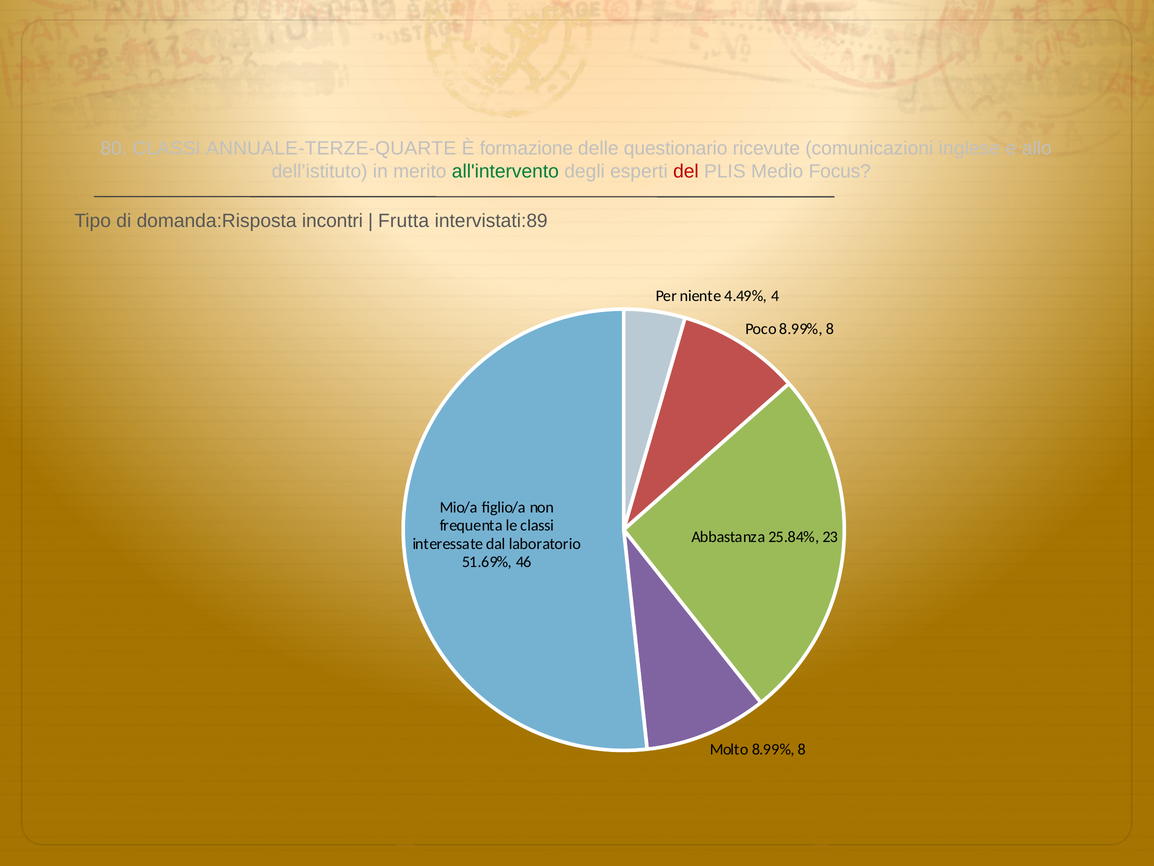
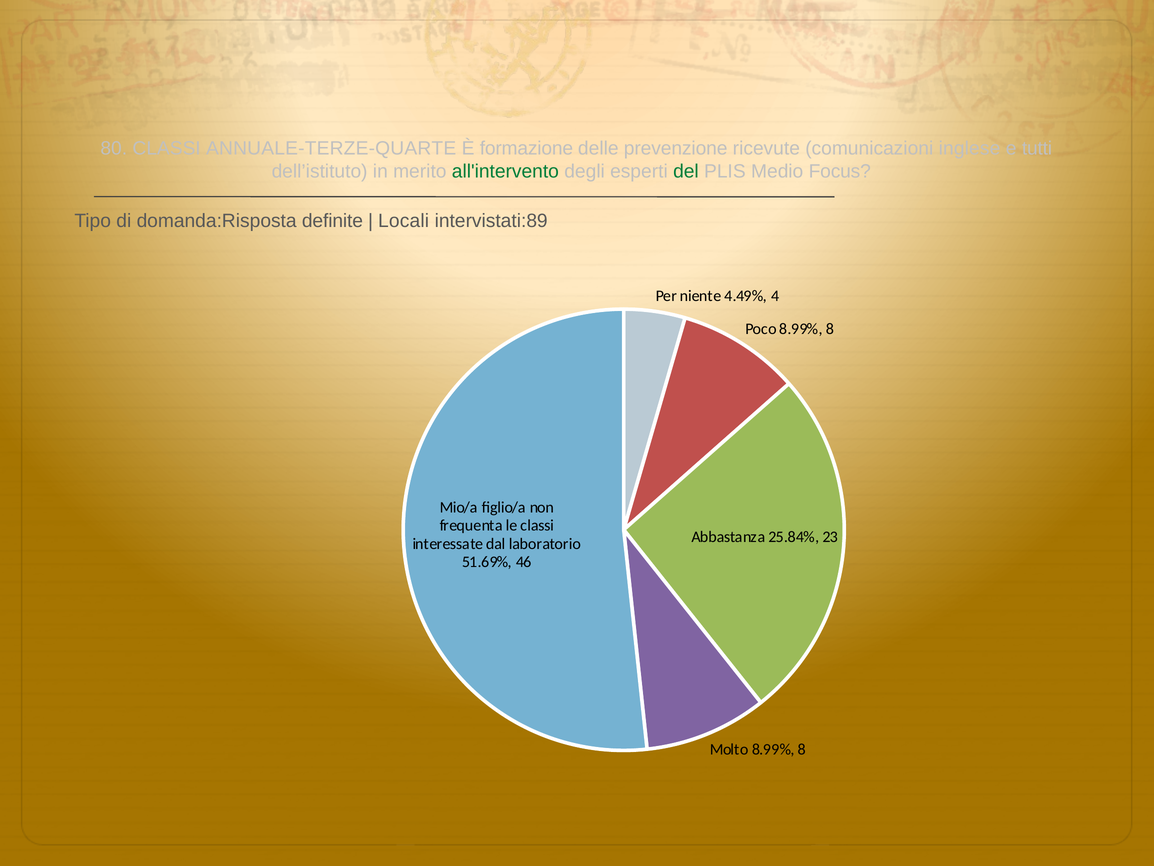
questionario: questionario -> prevenzione
allo: allo -> tutti
del colour: red -> green
incontri: incontri -> definite
Frutta: Frutta -> Locali
